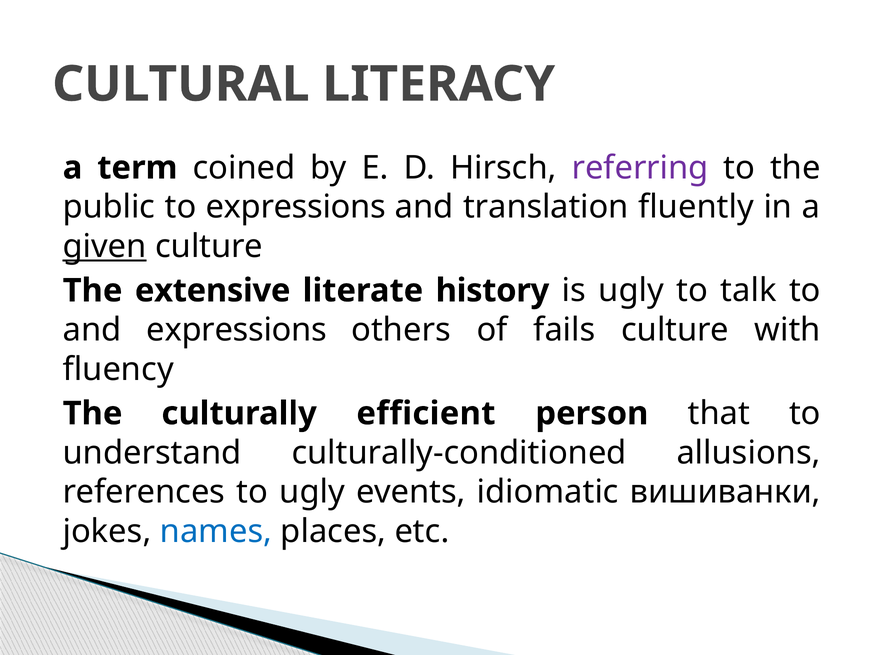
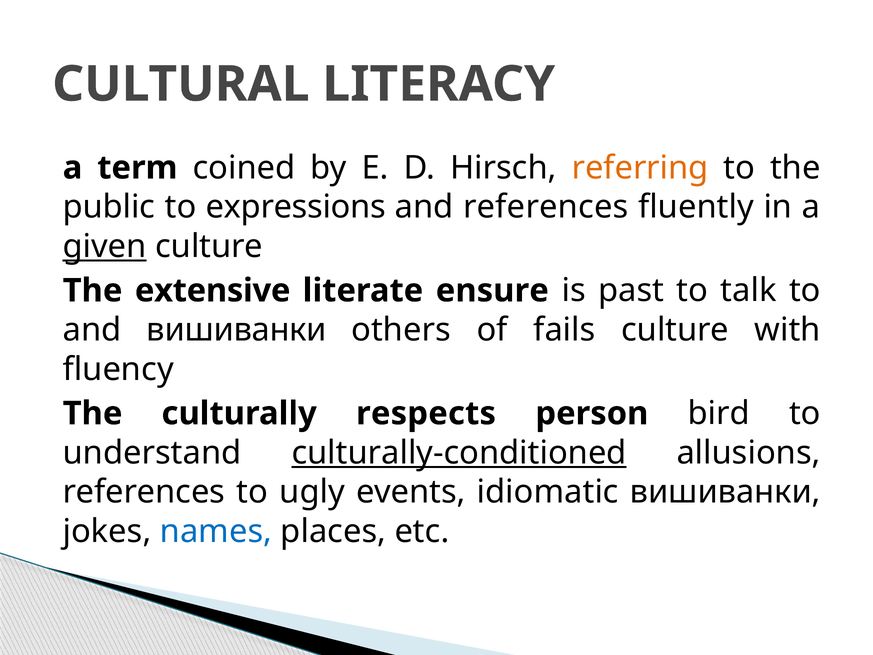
referring colour: purple -> orange
and translation: translation -> references
history: history -> ensure
is ugly: ugly -> past
and expressions: expressions -> вишиванки
efficient: efficient -> respects
that: that -> bird
culturally-conditioned underline: none -> present
